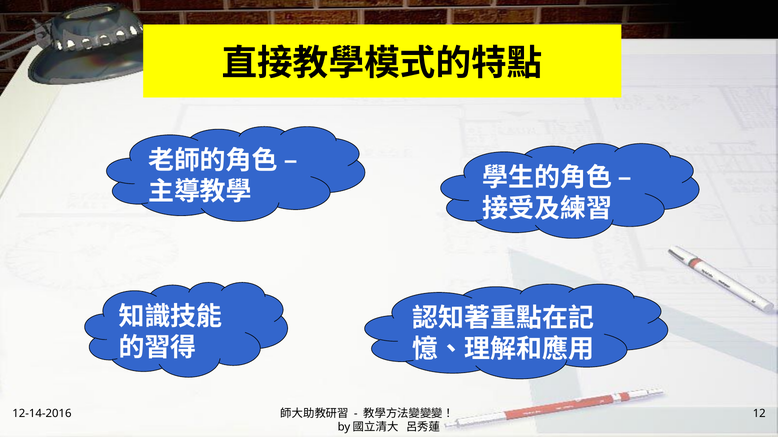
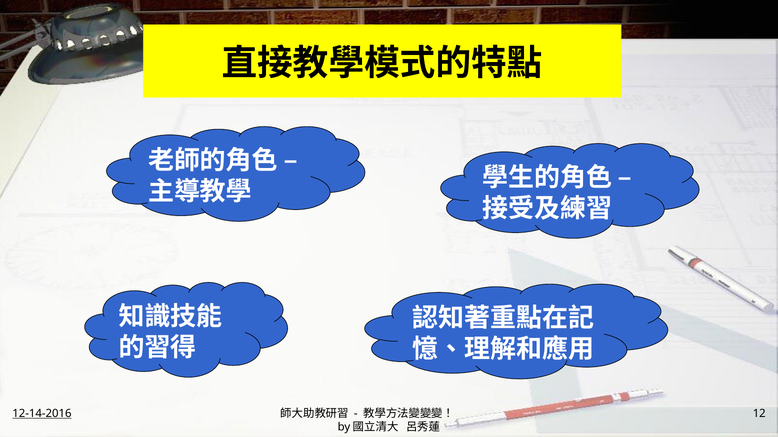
12-14-2016 underline: none -> present
